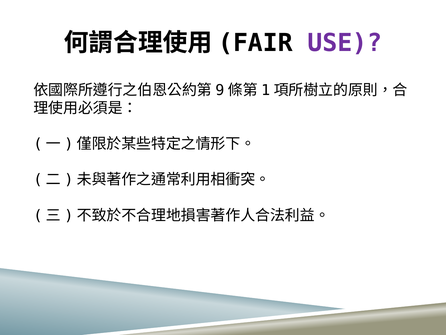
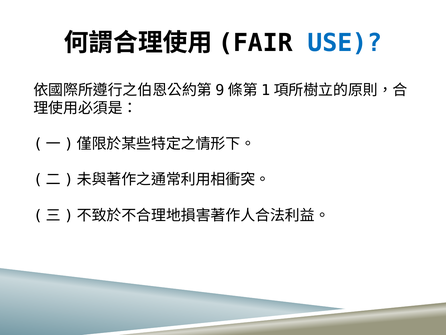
USE colour: purple -> blue
